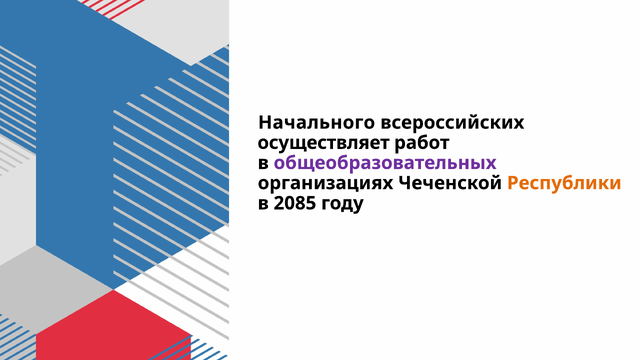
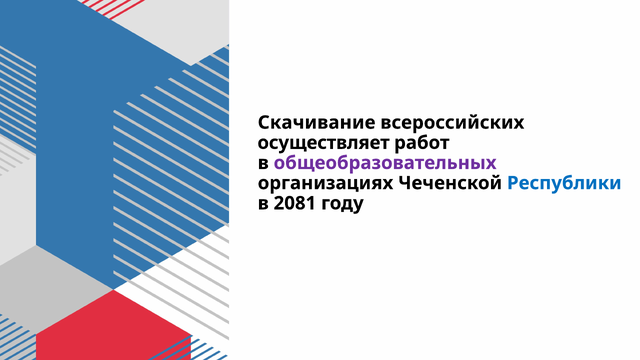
Начального: Начального -> Скачивание
Республики colour: orange -> blue
2085: 2085 -> 2081
